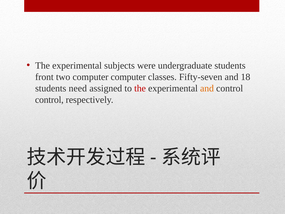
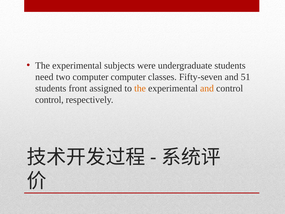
front: front -> need
18: 18 -> 51
need: need -> front
the at (140, 88) colour: red -> orange
